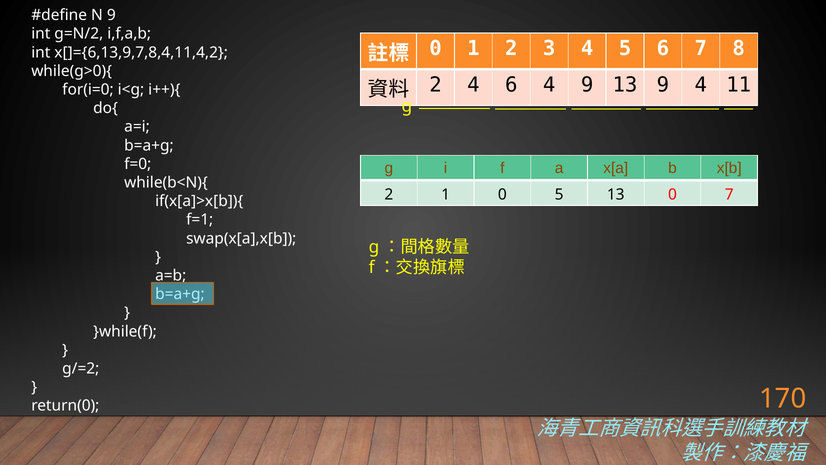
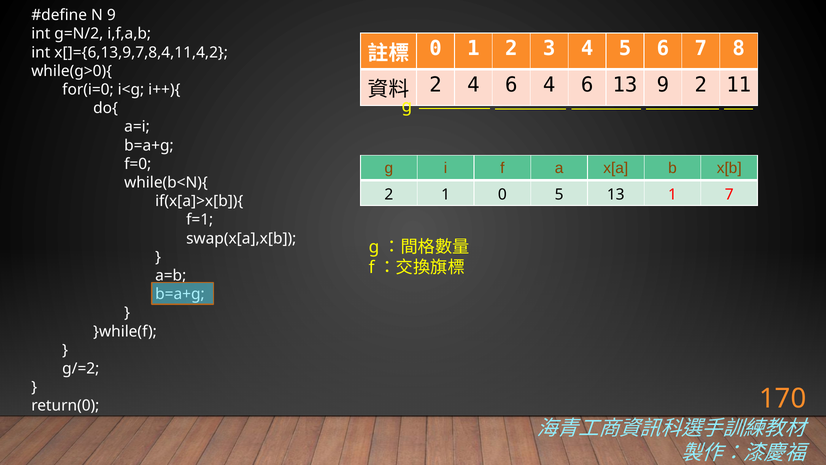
6 4 9: 9 -> 6
9 4: 4 -> 2
13 0: 0 -> 1
